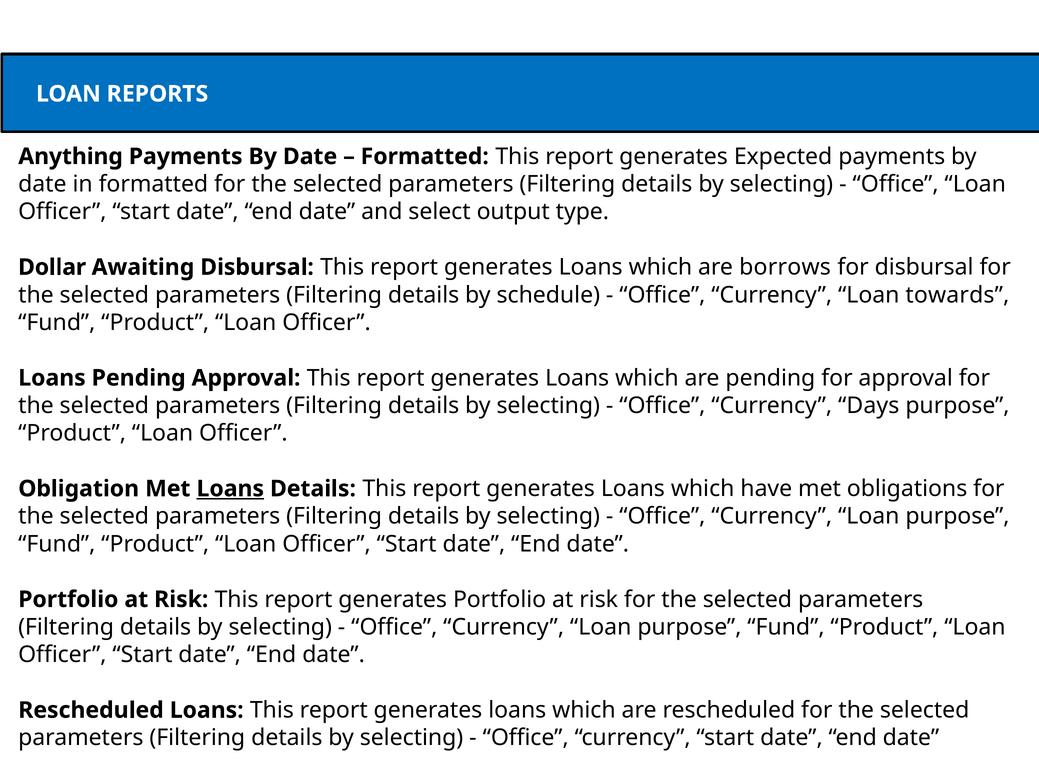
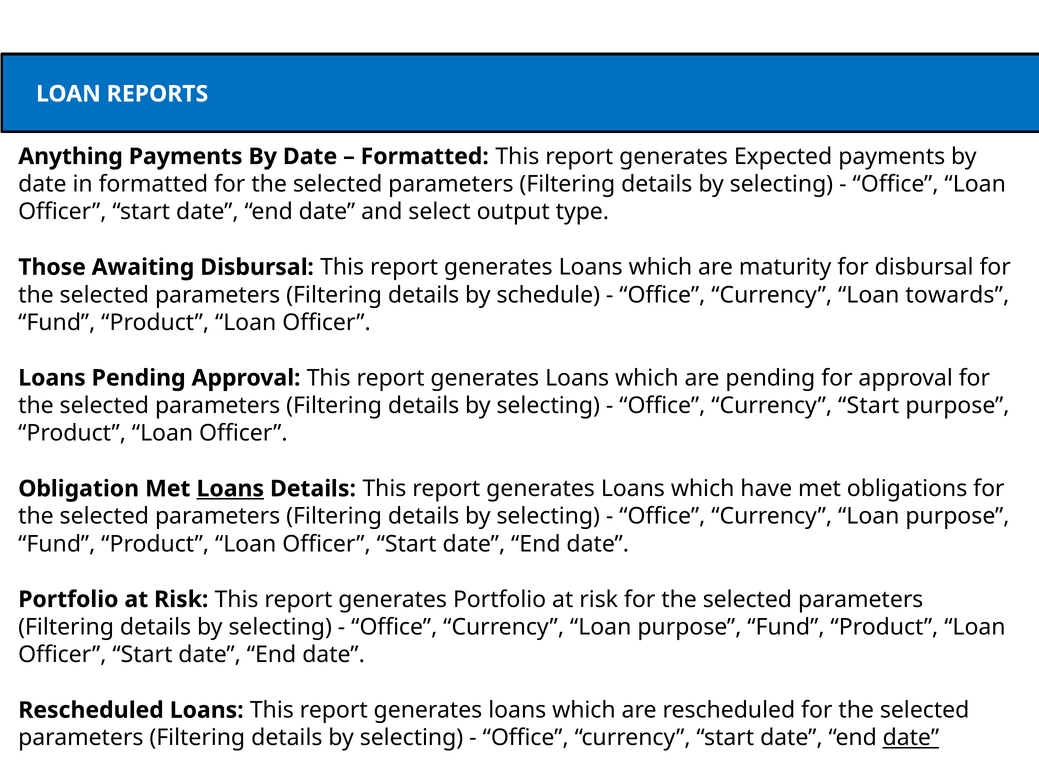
Dollar: Dollar -> Those
borrows: borrows -> maturity
Days at (869, 406): Days -> Start
date at (911, 738) underline: none -> present
